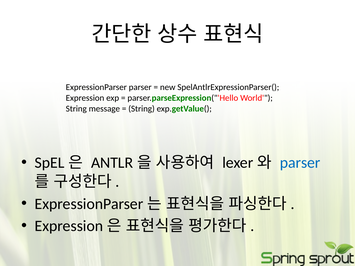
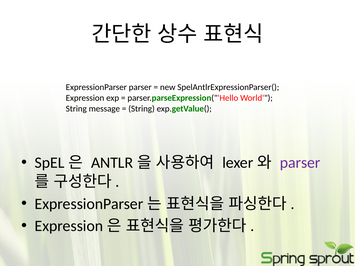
parser at (300, 163) colour: blue -> purple
